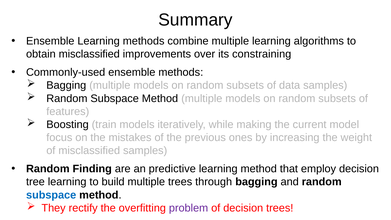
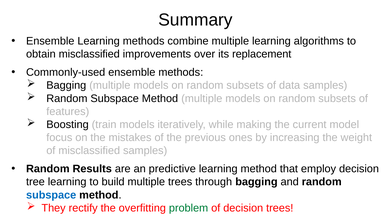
constraining: constraining -> replacement
Finding: Finding -> Results
problem colour: purple -> green
